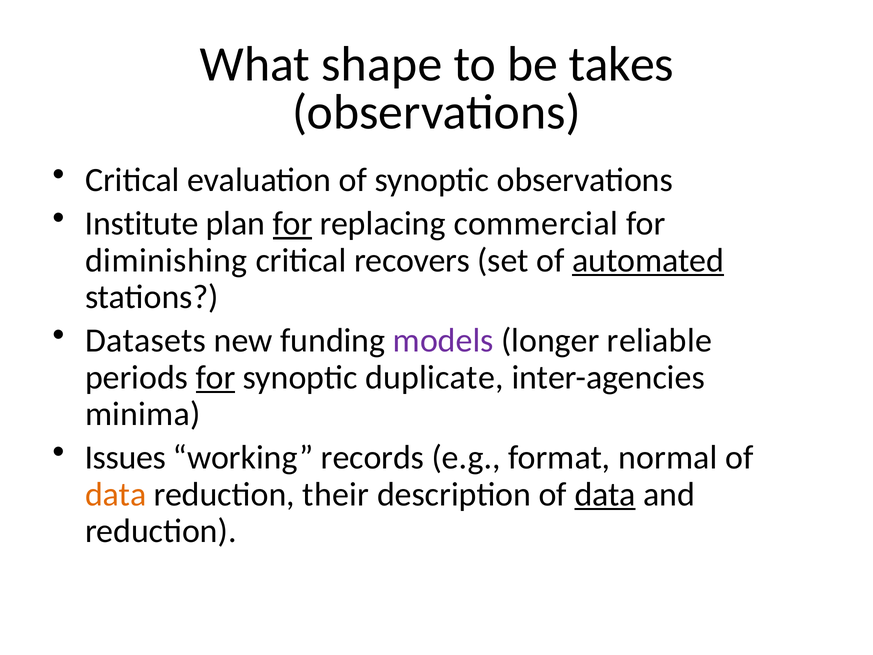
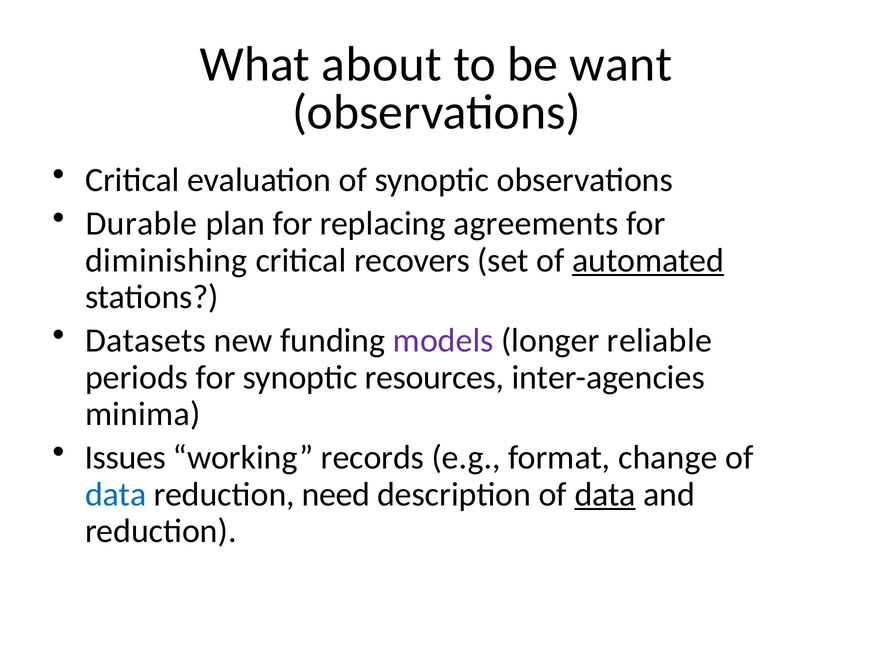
shape: shape -> about
takes: takes -> want
Institute: Institute -> Durable
for at (293, 224) underline: present -> none
commercial: commercial -> agreements
for at (216, 377) underline: present -> none
duplicate: duplicate -> resources
normal: normal -> change
data at (116, 494) colour: orange -> blue
their: their -> need
